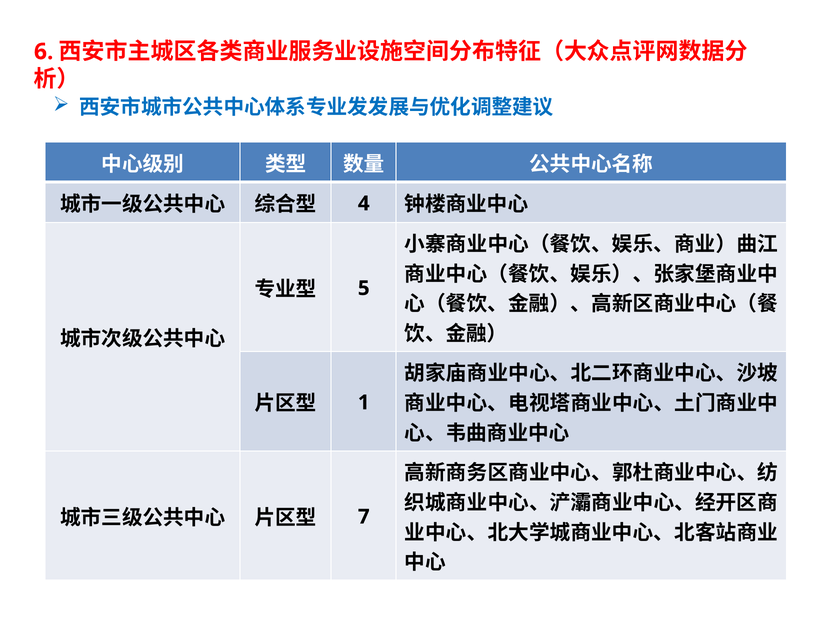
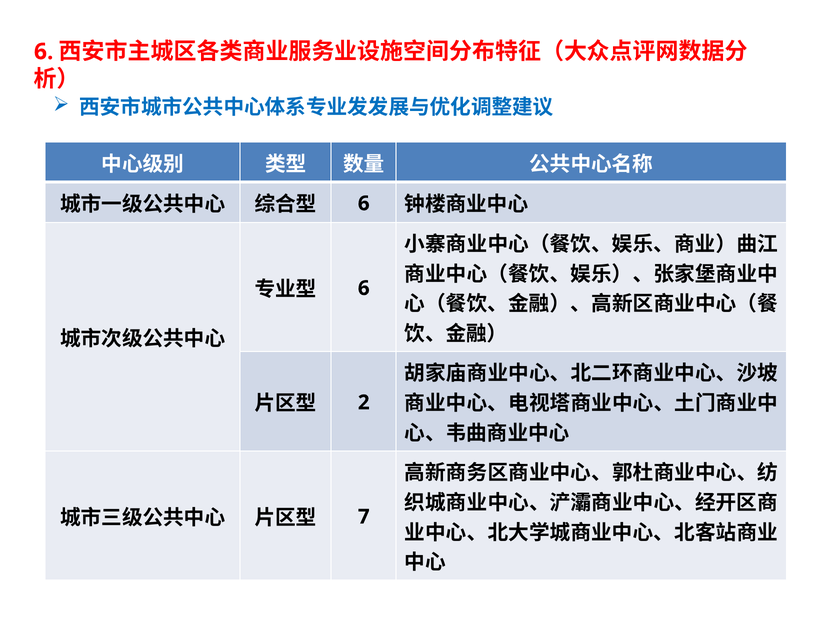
4 at (364, 203): 4 -> 6
5 at (364, 288): 5 -> 6
1: 1 -> 2
